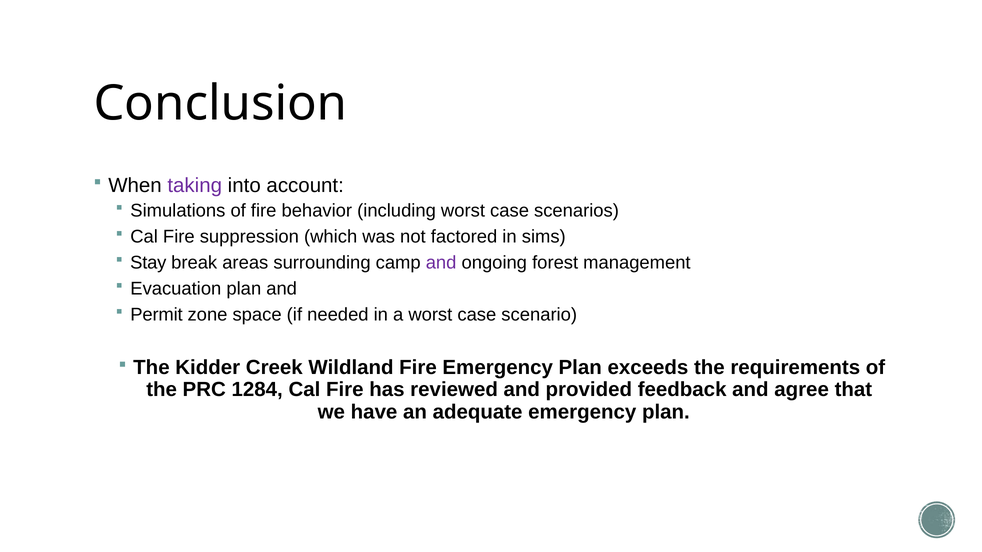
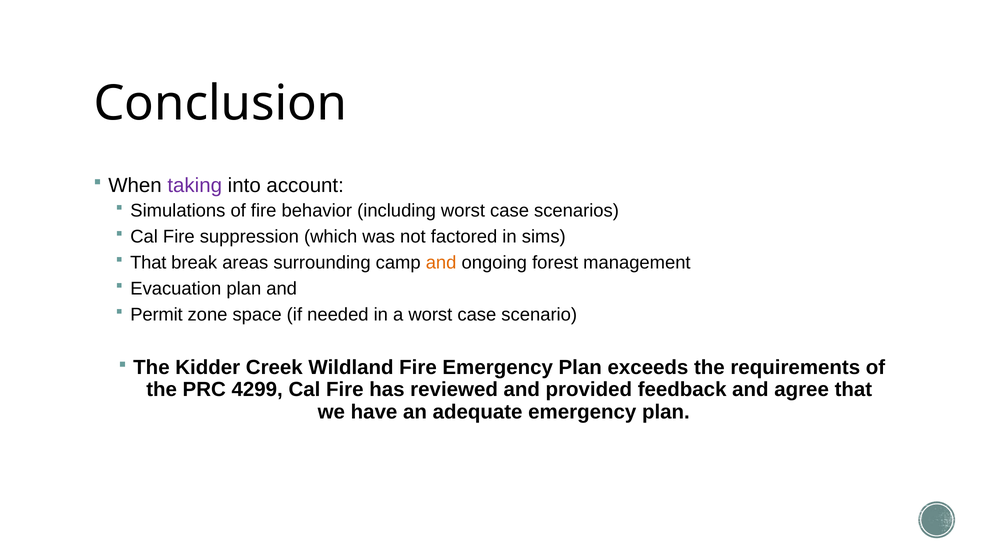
Stay at (148, 263): Stay -> That
and at (441, 263) colour: purple -> orange
1284: 1284 -> 4299
